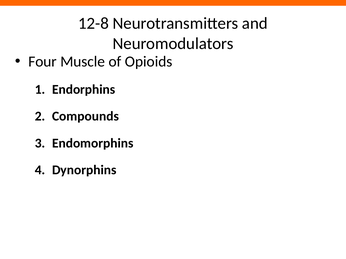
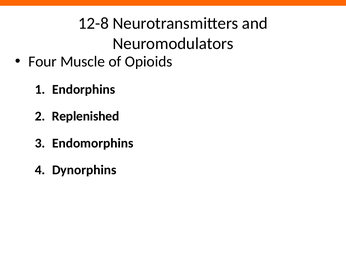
Compounds: Compounds -> Replenished
